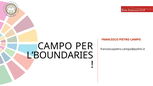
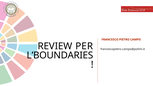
CAMPO at (55, 46): CAMPO -> REVIEW
